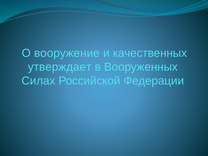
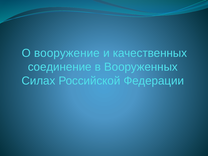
утверждает: утверждает -> соединение
